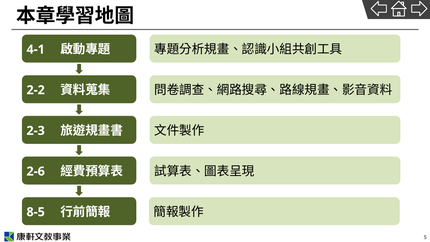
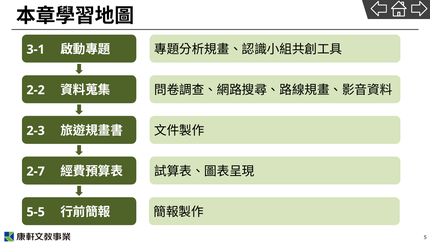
4-1: 4-1 -> 3-1
2-6: 2-6 -> 2-7
8-5: 8-5 -> 5-5
